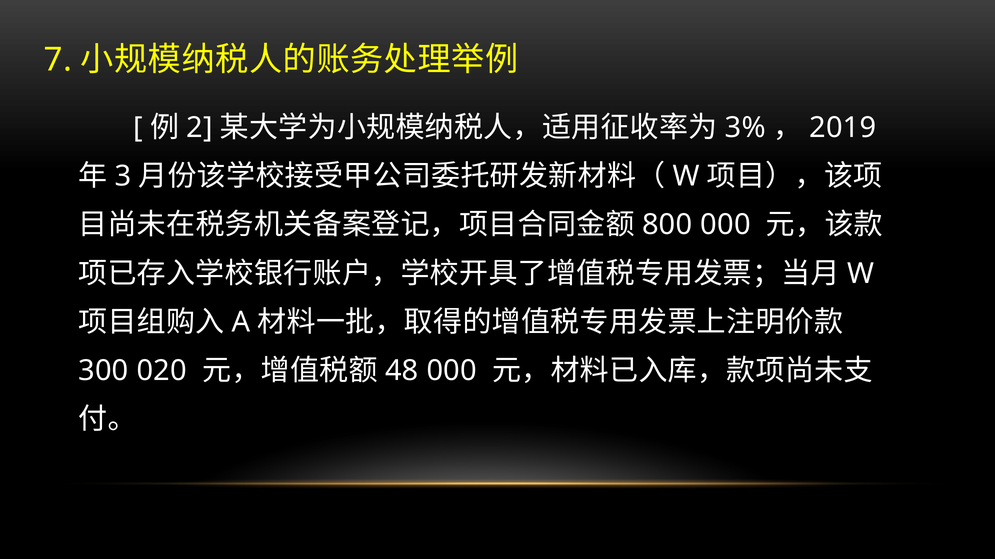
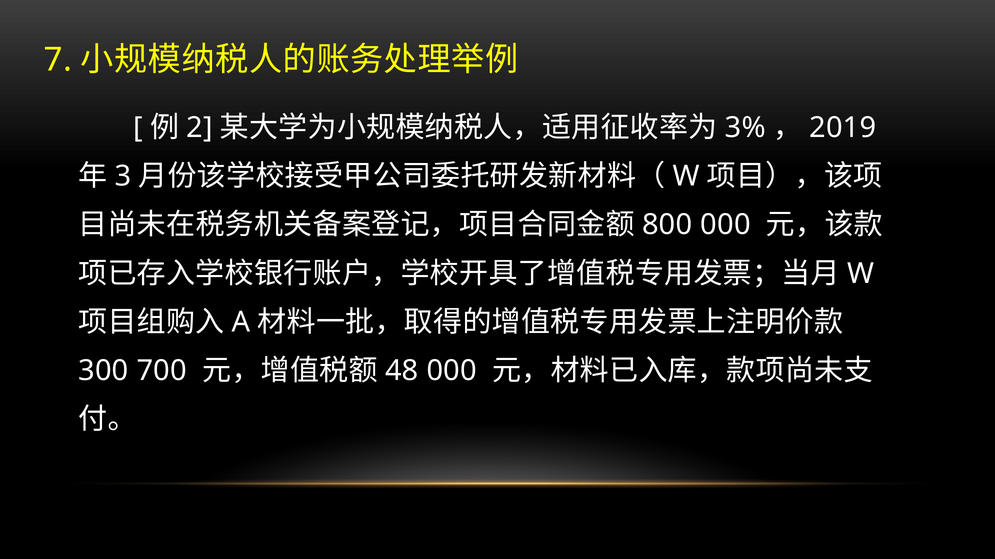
020: 020 -> 700
